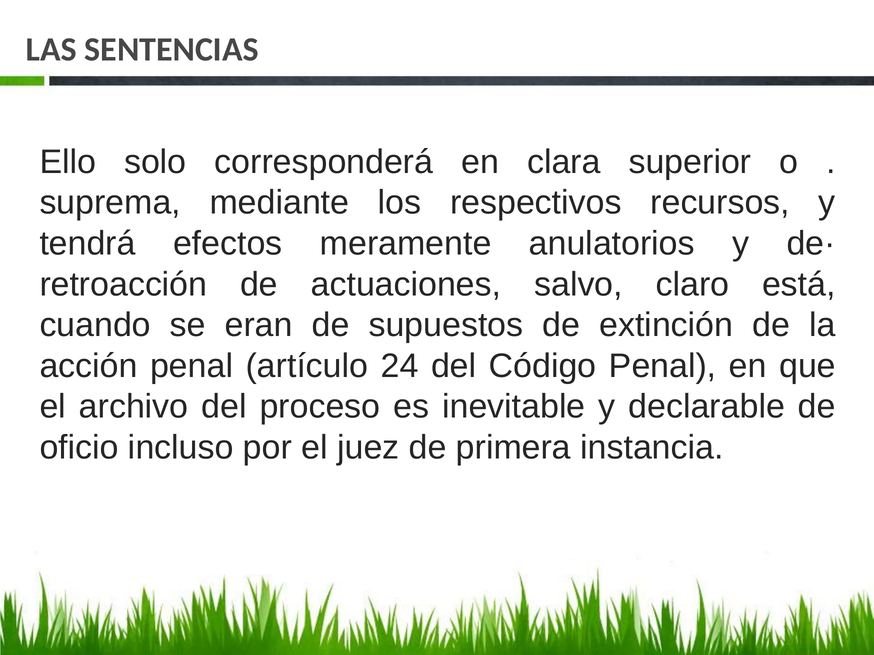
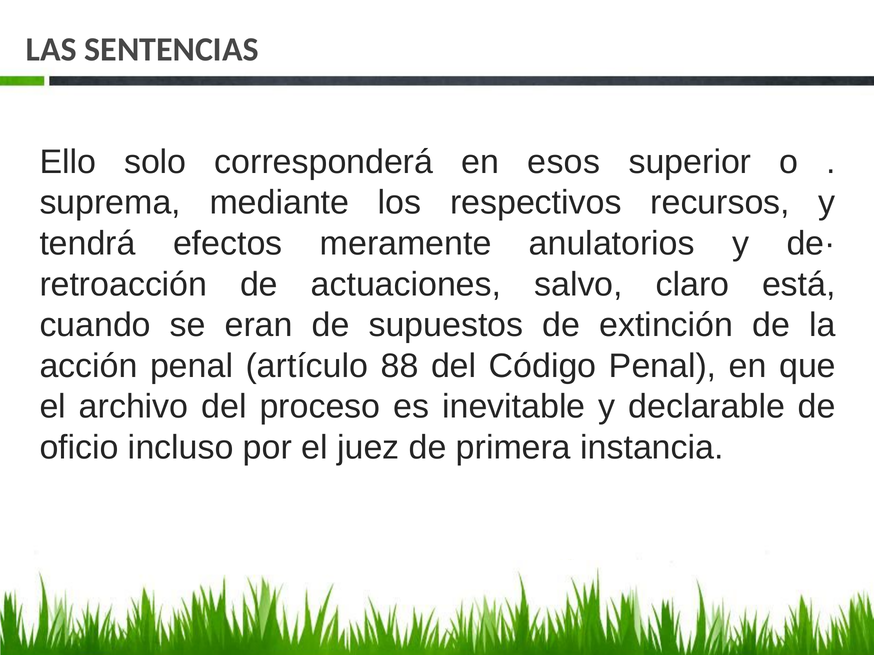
clara: clara -> esos
24: 24 -> 88
